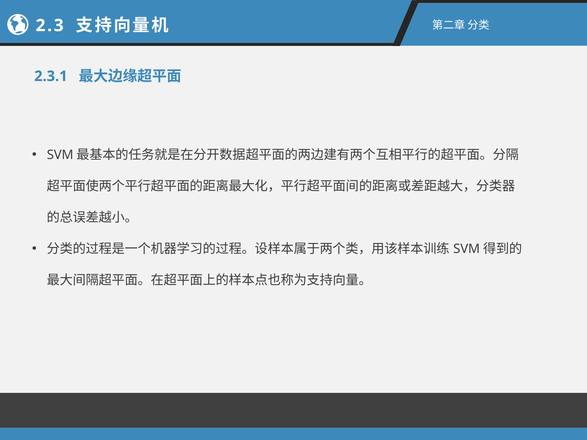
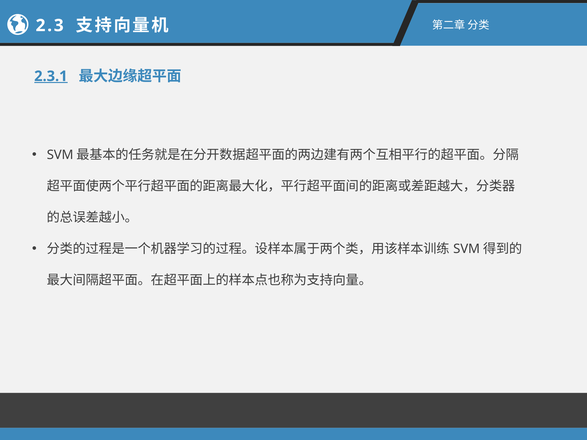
2.3.1 underline: none -> present
